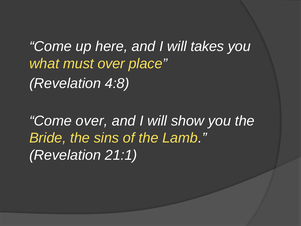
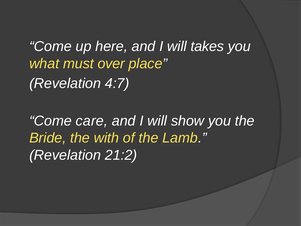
4:8: 4:8 -> 4:7
Come over: over -> care
sins: sins -> with
21:1: 21:1 -> 21:2
